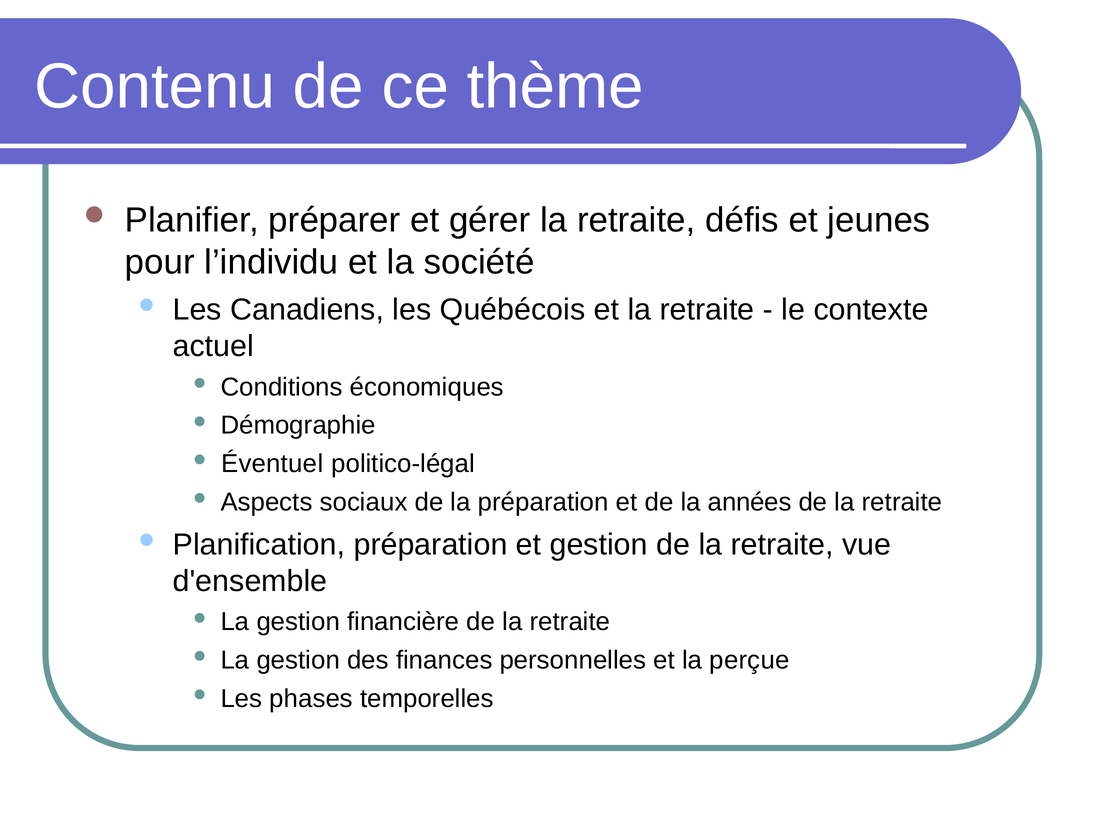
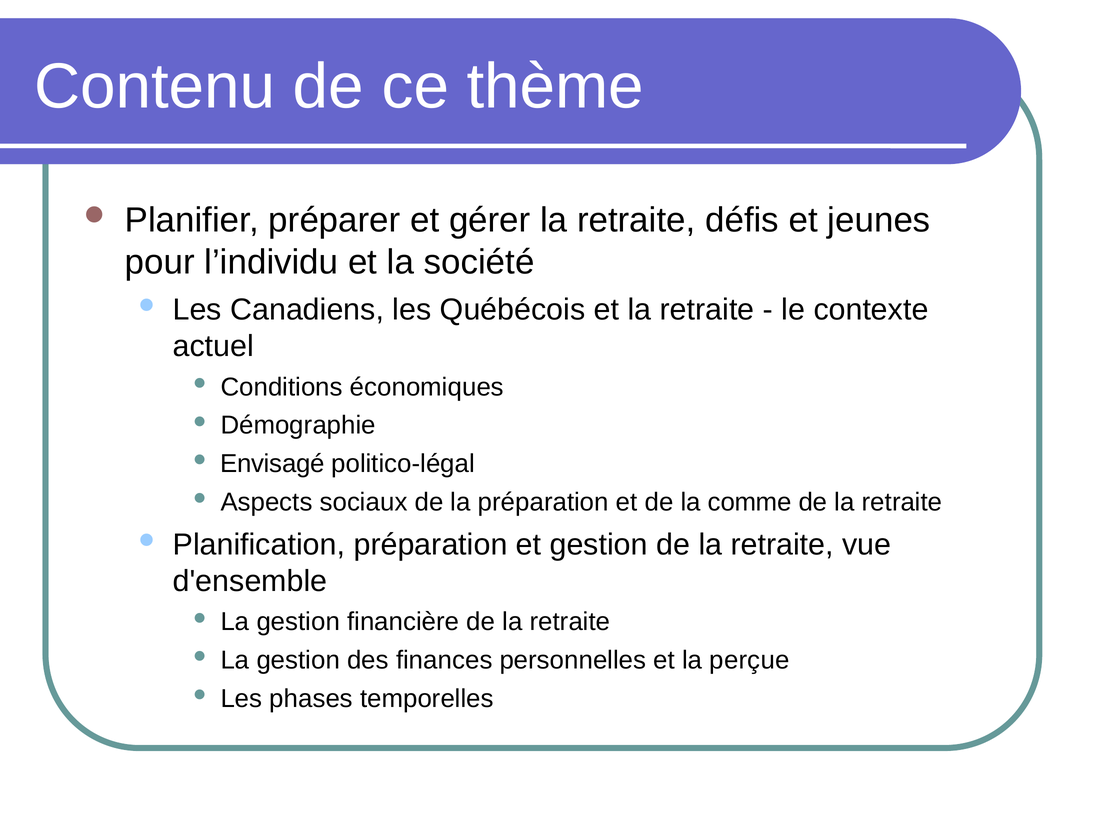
Éventuel: Éventuel -> Envisagé
années: années -> comme
